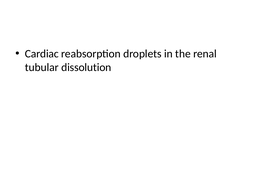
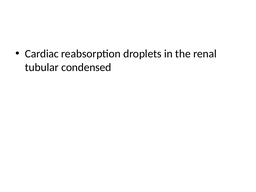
dissolution: dissolution -> condensed
